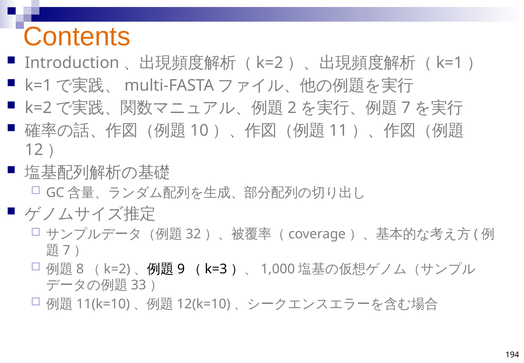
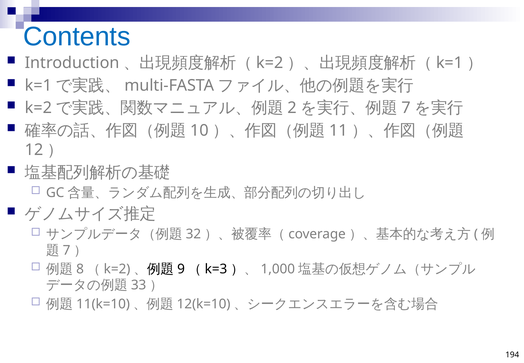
Contents colour: orange -> blue
